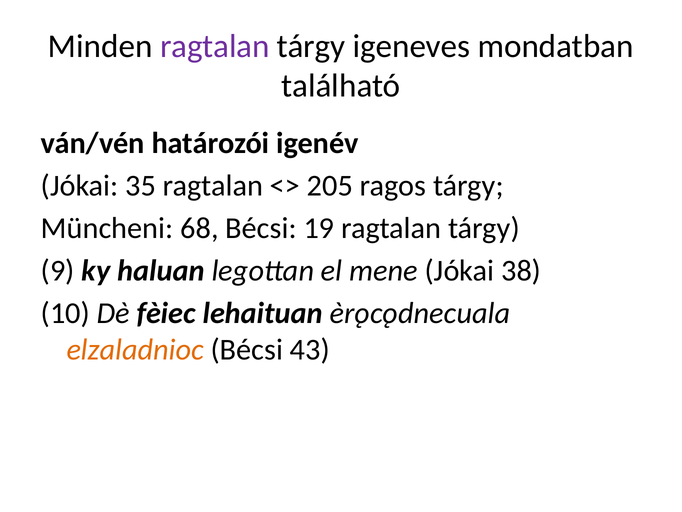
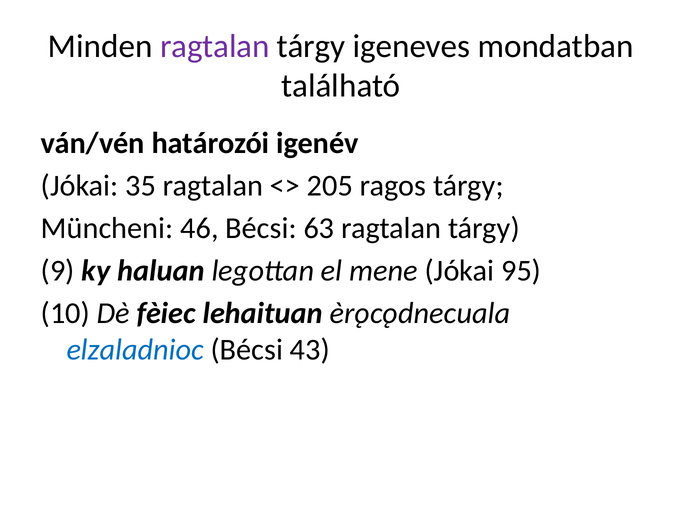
68: 68 -> 46
19: 19 -> 63
38: 38 -> 95
elzaladnioc colour: orange -> blue
